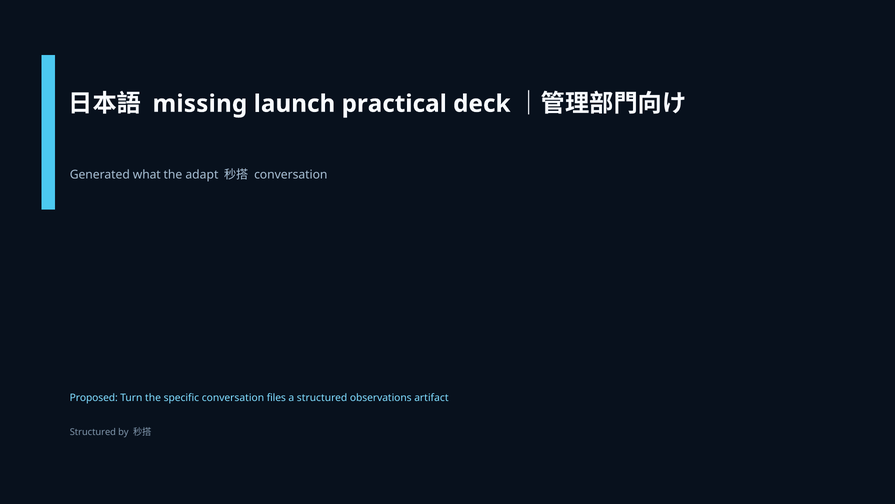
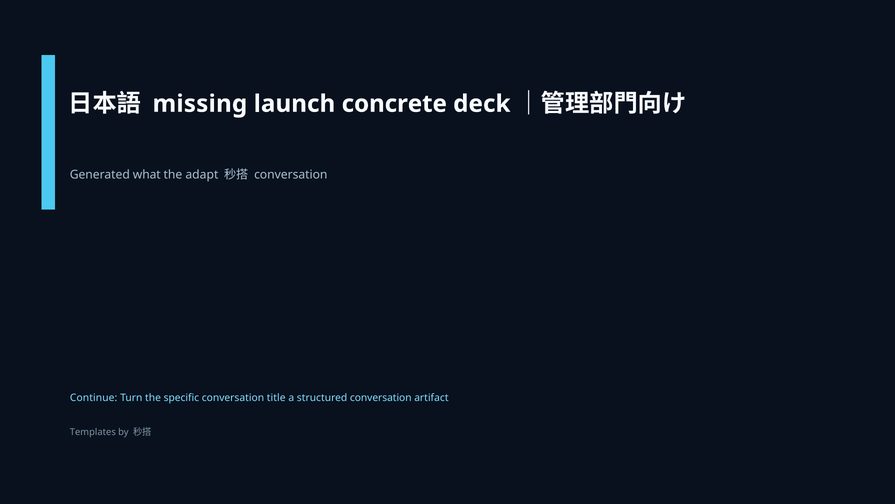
practical: practical -> concrete
Proposed: Proposed -> Continue
files: files -> title
structured observations: observations -> conversation
Structured at (93, 432): Structured -> Templates
